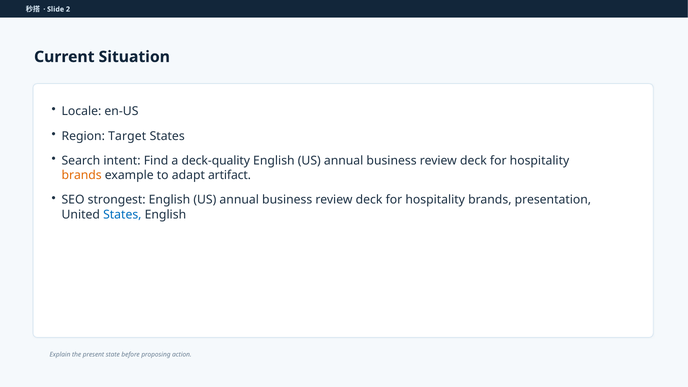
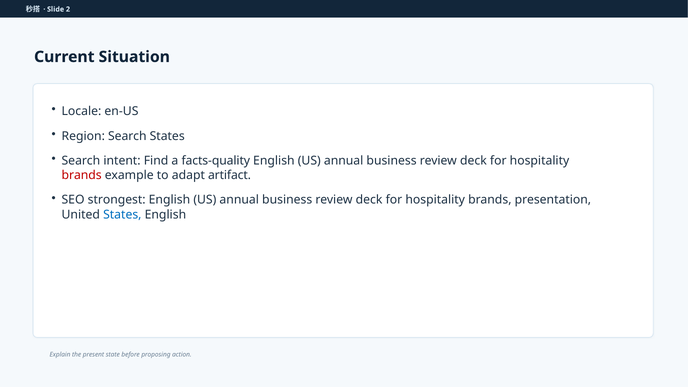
Region Target: Target -> Search
deck-quality: deck-quality -> facts-quality
brands at (82, 175) colour: orange -> red
